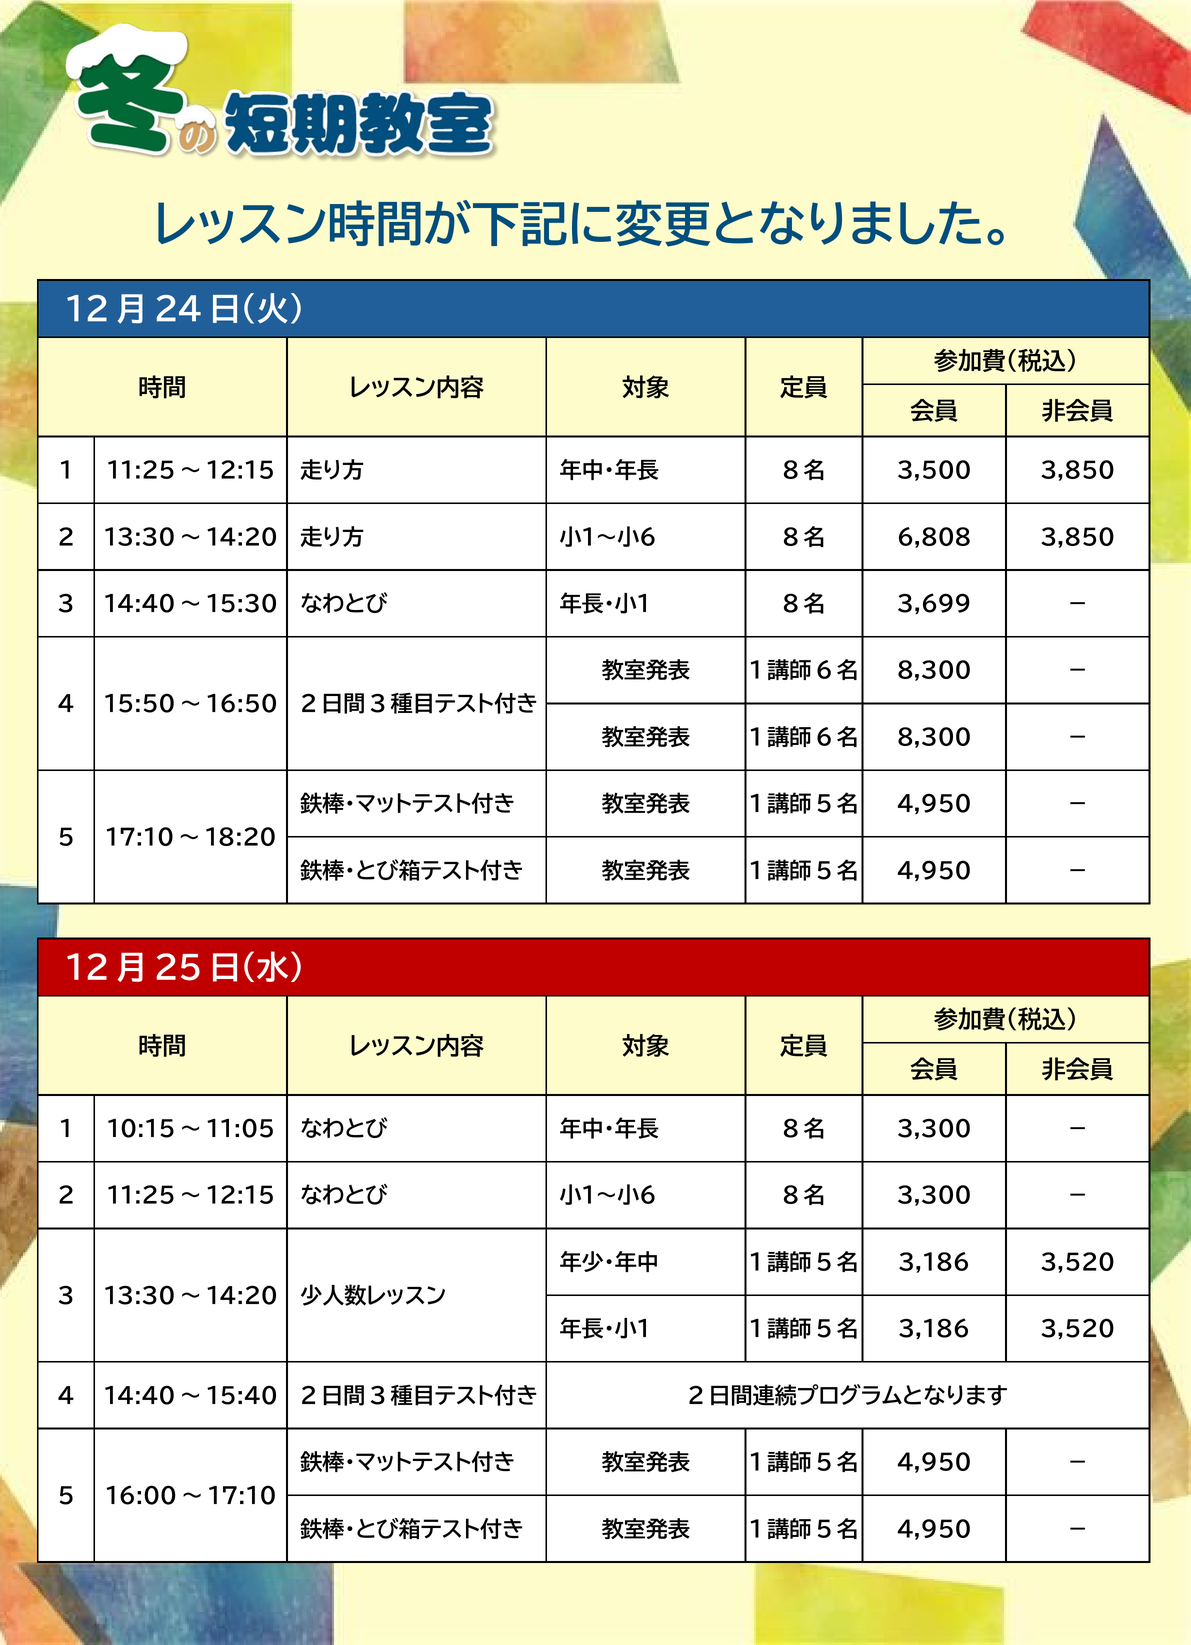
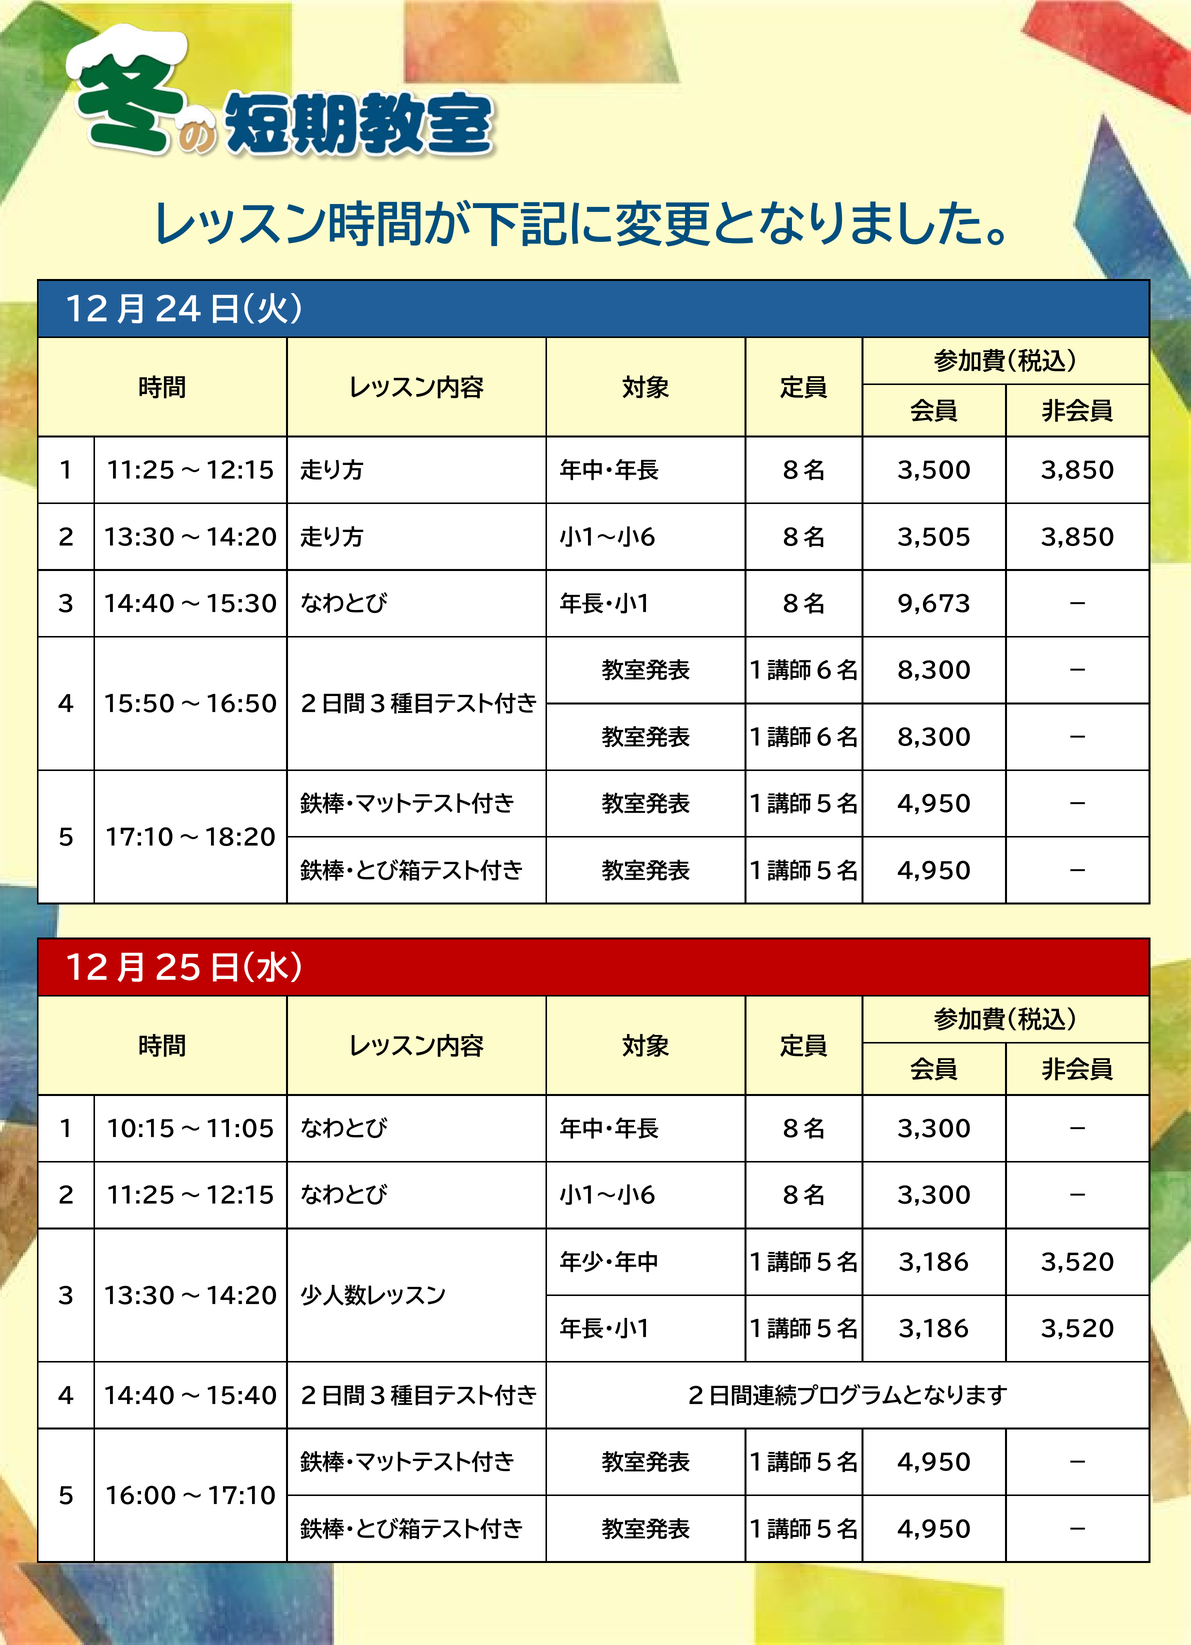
6,808: 6,808 -> 3,505
3,699: 3,699 -> 9,673
